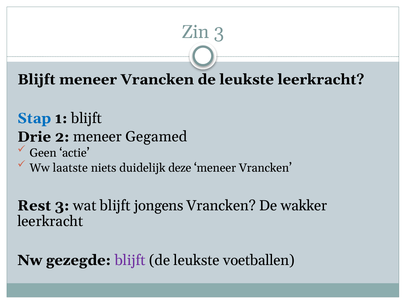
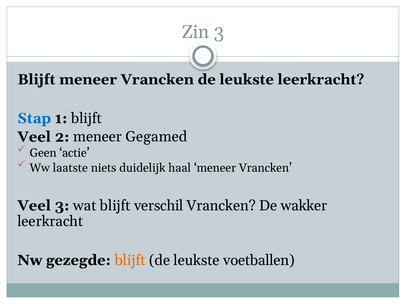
Drie at (34, 137): Drie -> Veel
deze: deze -> haal
Rest at (34, 206): Rest -> Veel
jongens: jongens -> verschil
blijft at (130, 261) colour: purple -> orange
